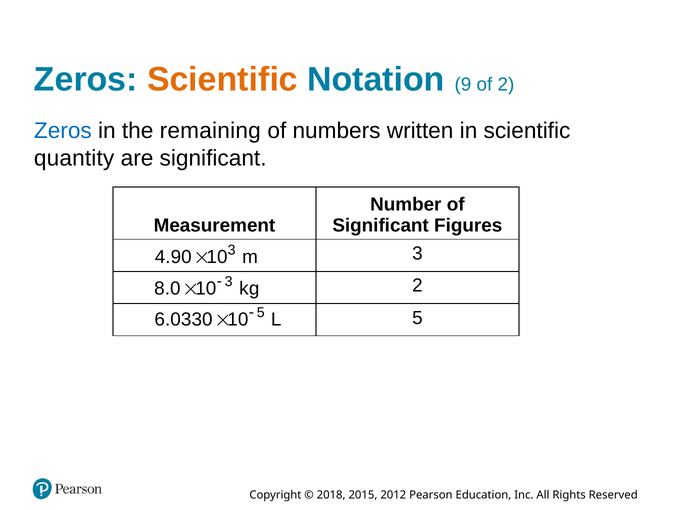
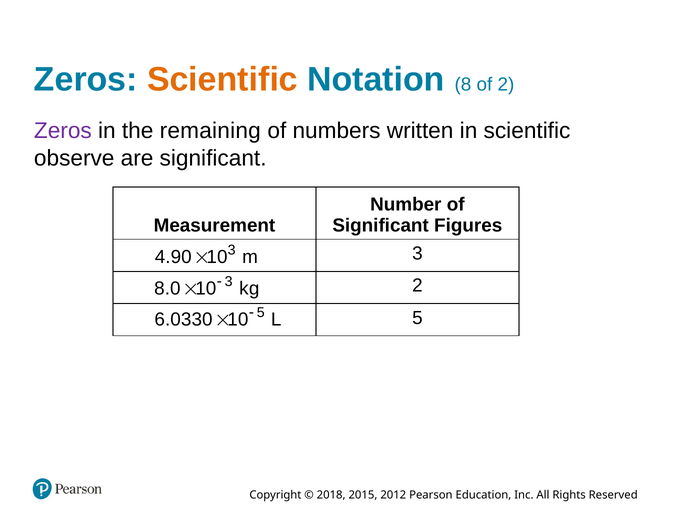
9: 9 -> 8
Zeros at (63, 131) colour: blue -> purple
quantity: quantity -> observe
